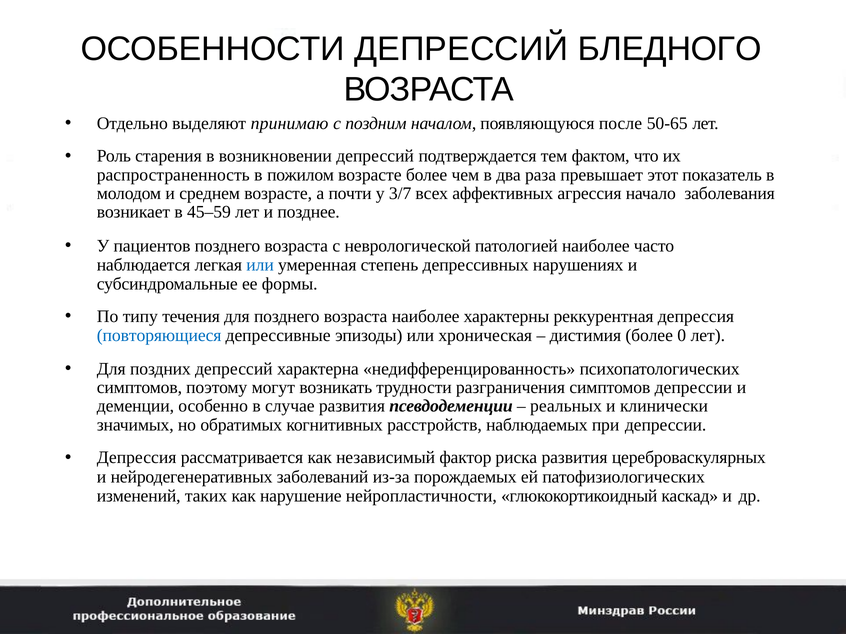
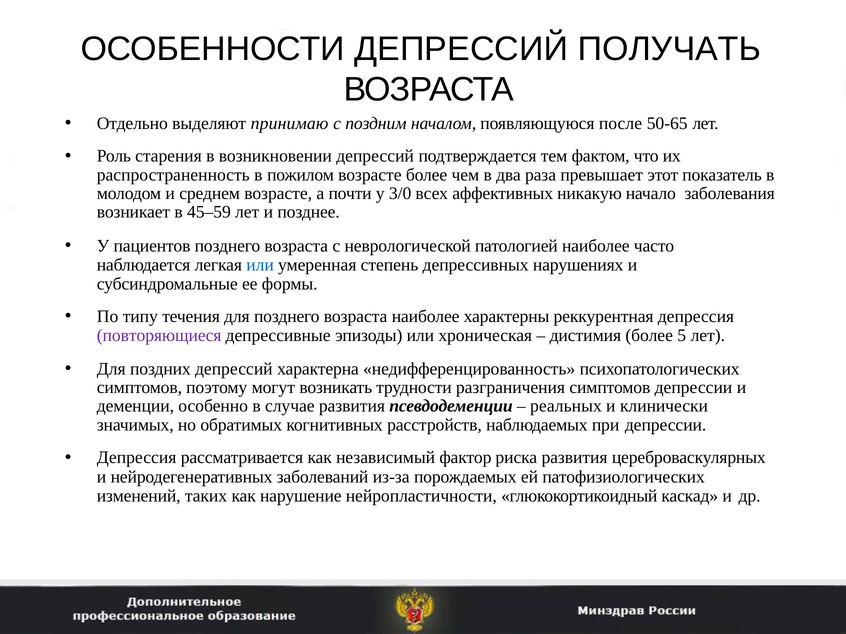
БЛЕДНОГО: БЛЕДНОГО -> ПОЛУЧАТЬ
3/7: 3/7 -> 3/0
агрессия: агрессия -> никакую
повторяющиеся colour: blue -> purple
0: 0 -> 5
